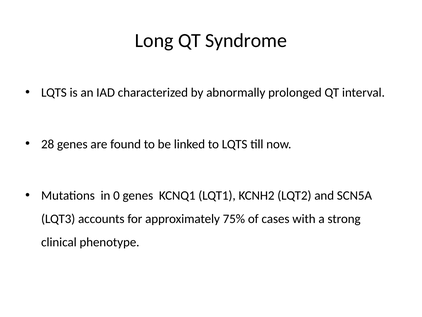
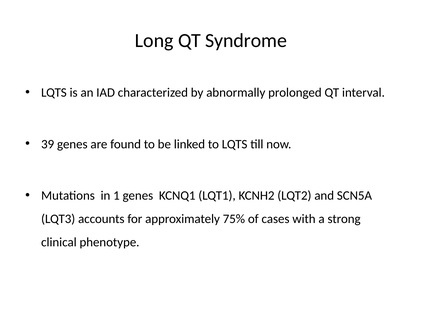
28: 28 -> 39
0: 0 -> 1
